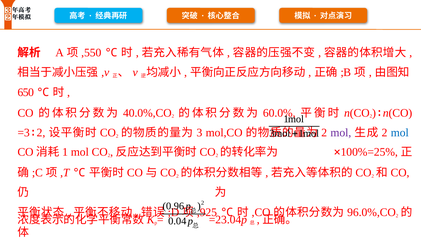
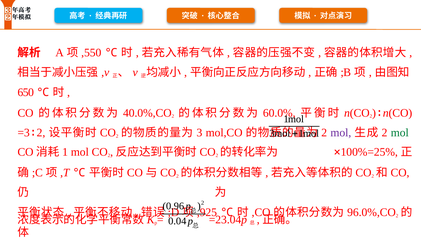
mol at (400, 133) colour: blue -> green
